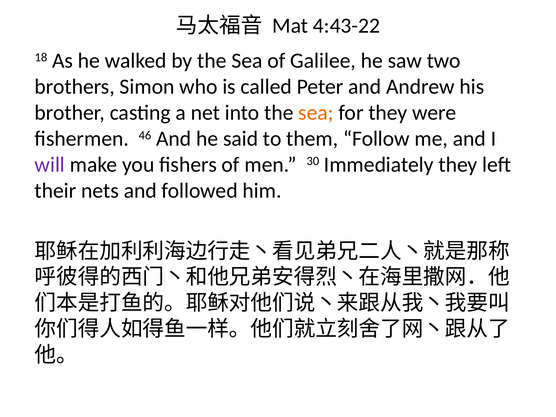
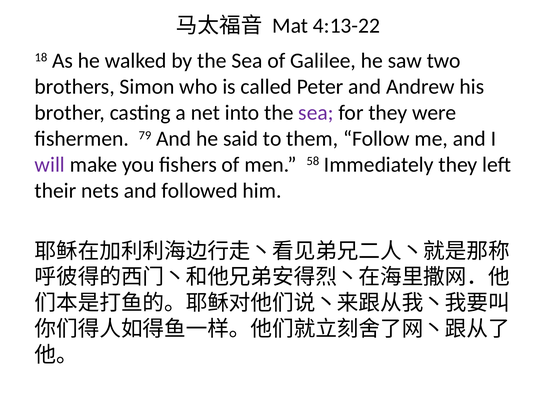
4:43-22: 4:43-22 -> 4:13-22
sea at (316, 113) colour: orange -> purple
46: 46 -> 79
30: 30 -> 58
